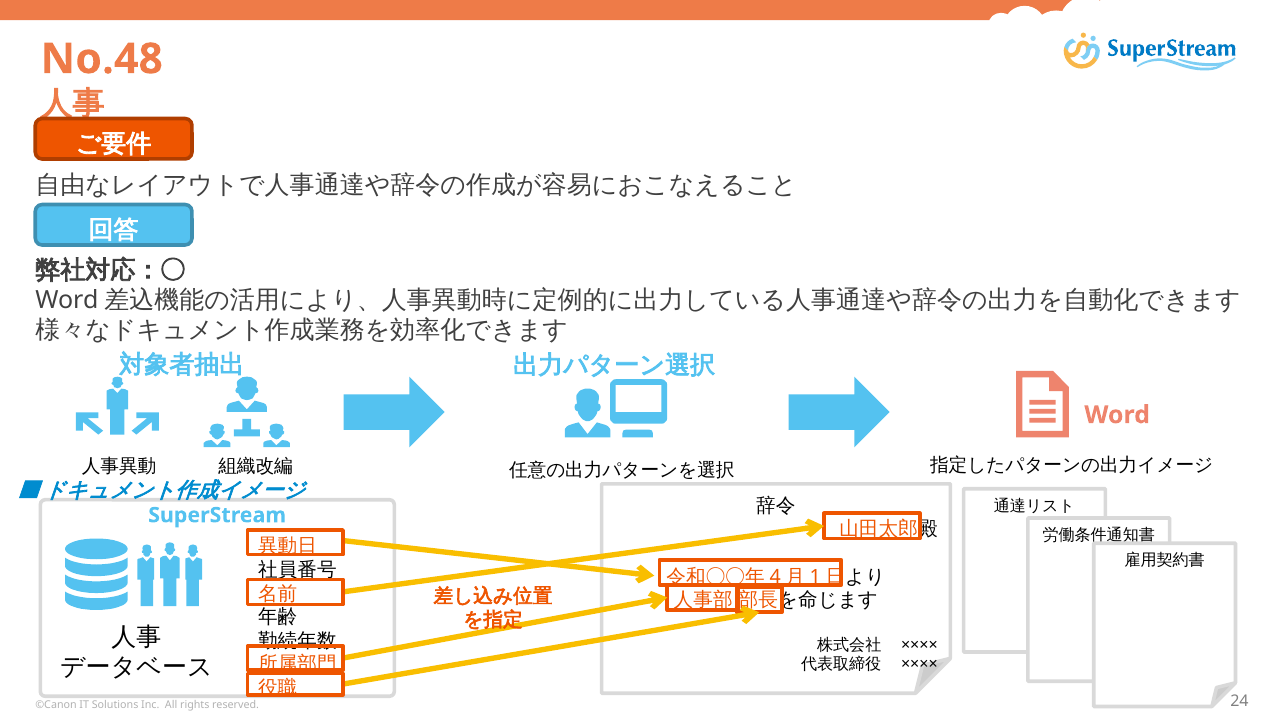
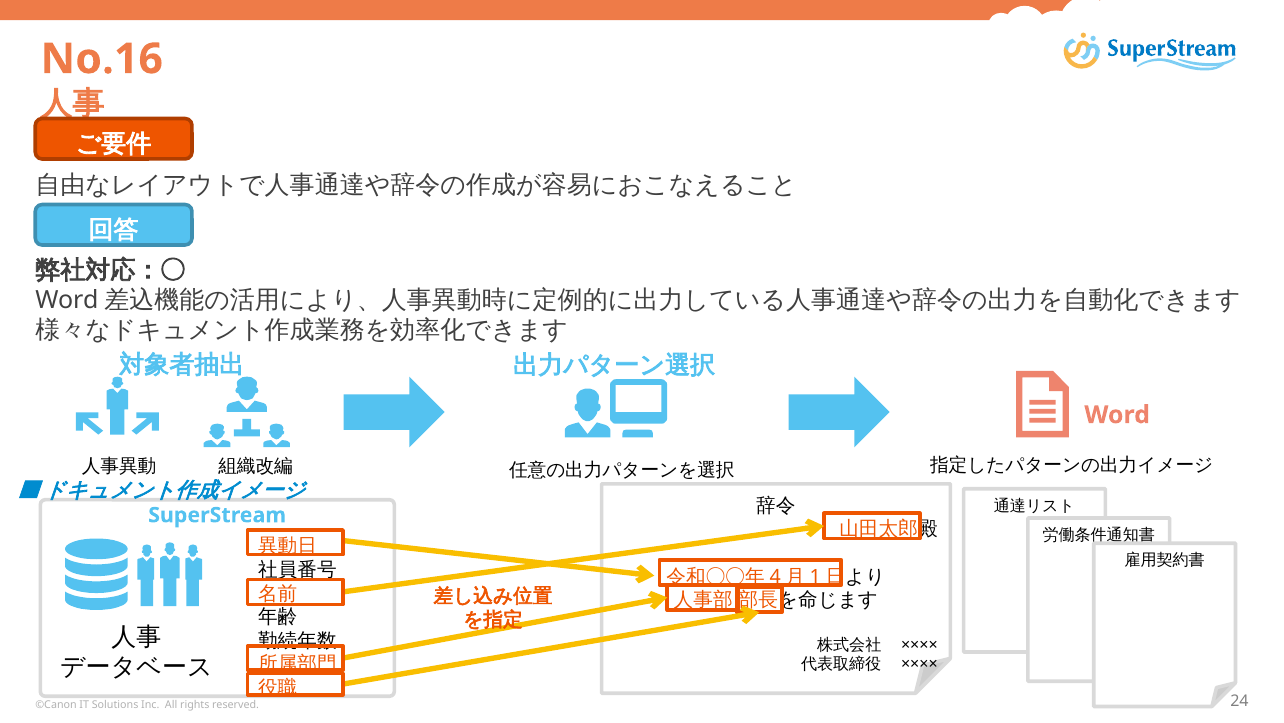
No.48: No.48 -> No.16
